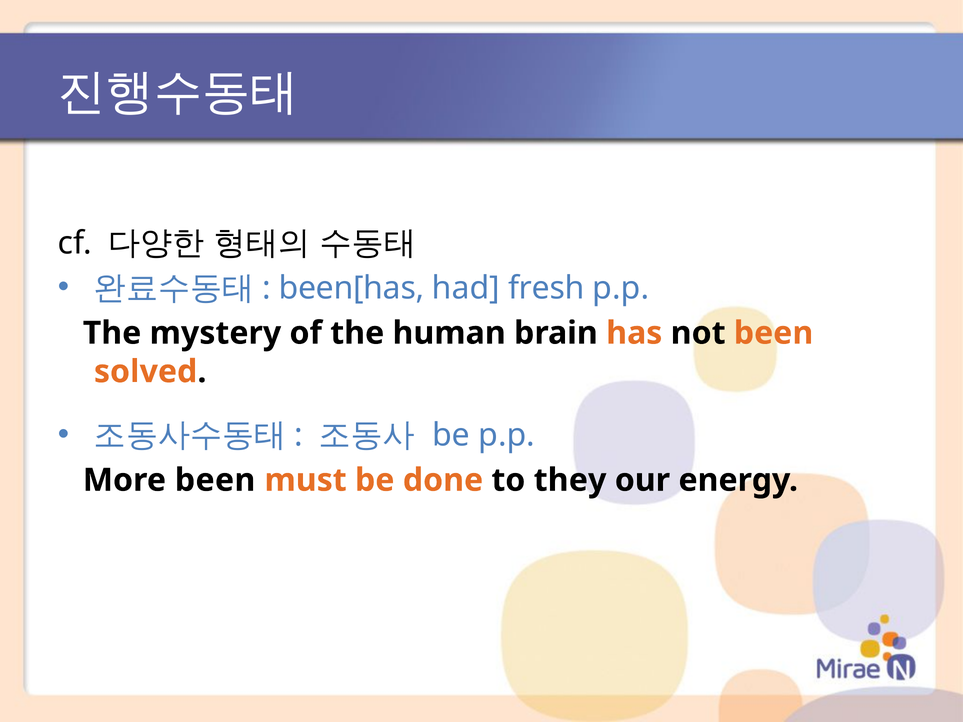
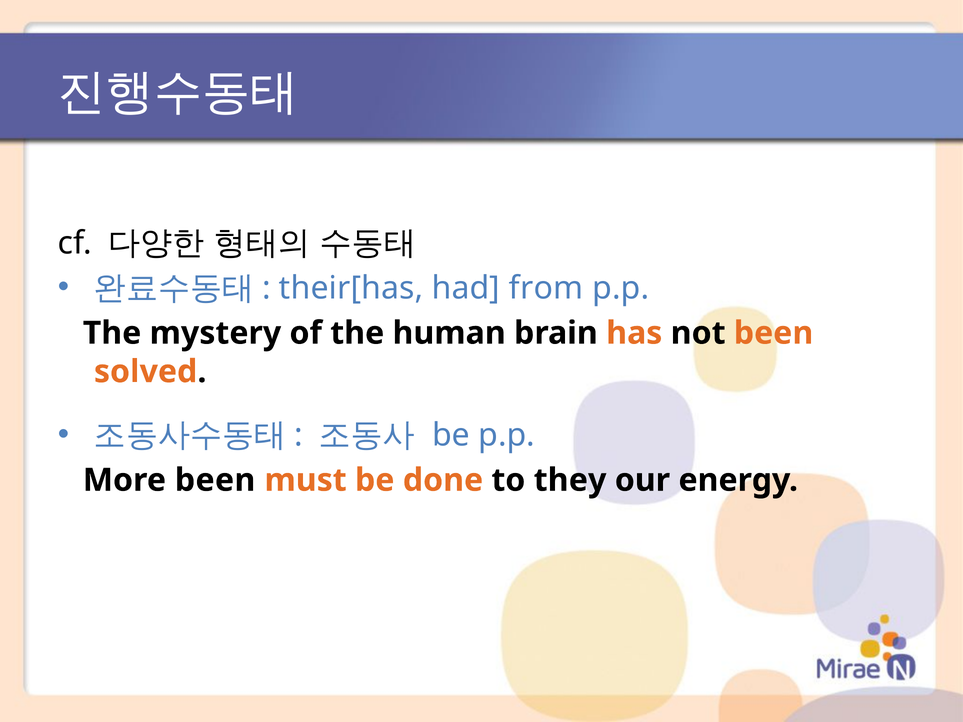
been[has: been[has -> their[has
fresh: fresh -> from
